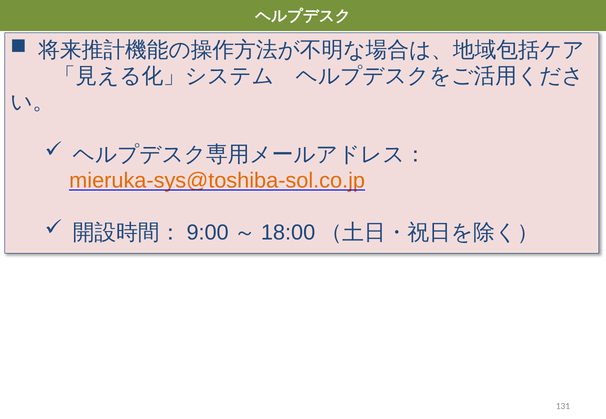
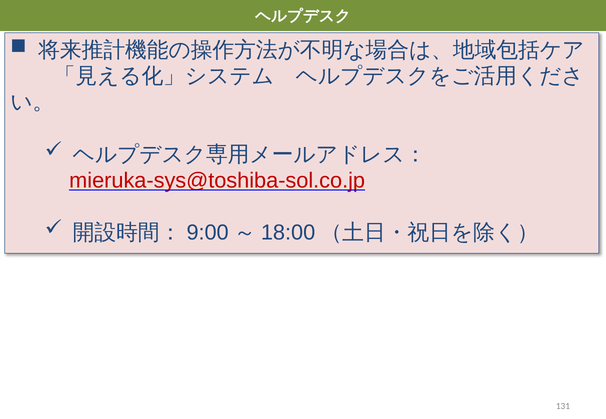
mieruka-sys@toshiba-sol.co.jp colour: orange -> red
